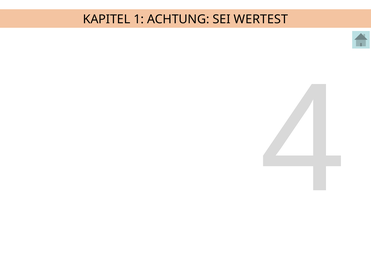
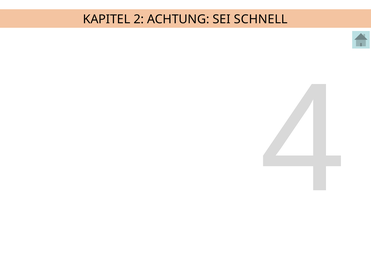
1: 1 -> 2
WERTEST: WERTEST -> SCHNELL
